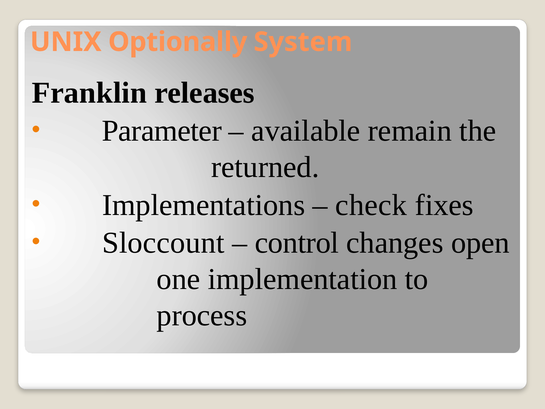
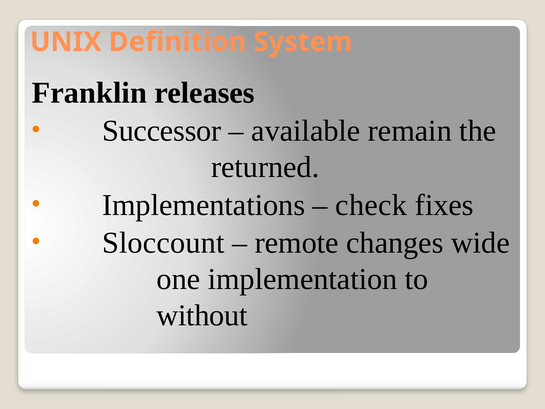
Optionally: Optionally -> Definition
Parameter: Parameter -> Successor
control: control -> remote
open: open -> wide
process: process -> without
